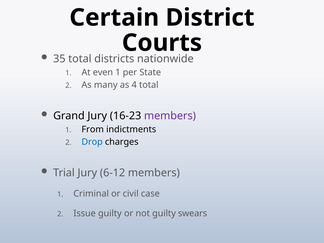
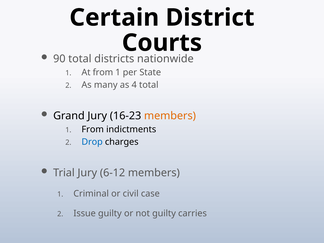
35: 35 -> 90
At even: even -> from
members at (170, 116) colour: purple -> orange
swears: swears -> carries
